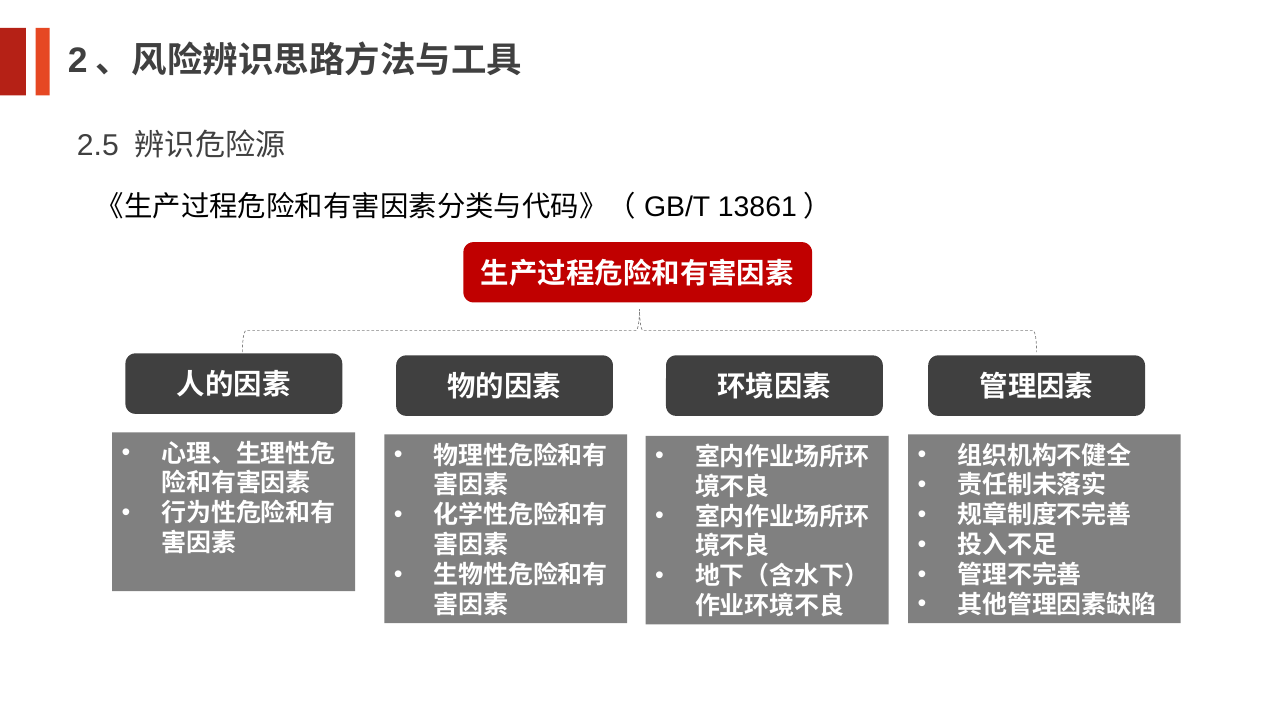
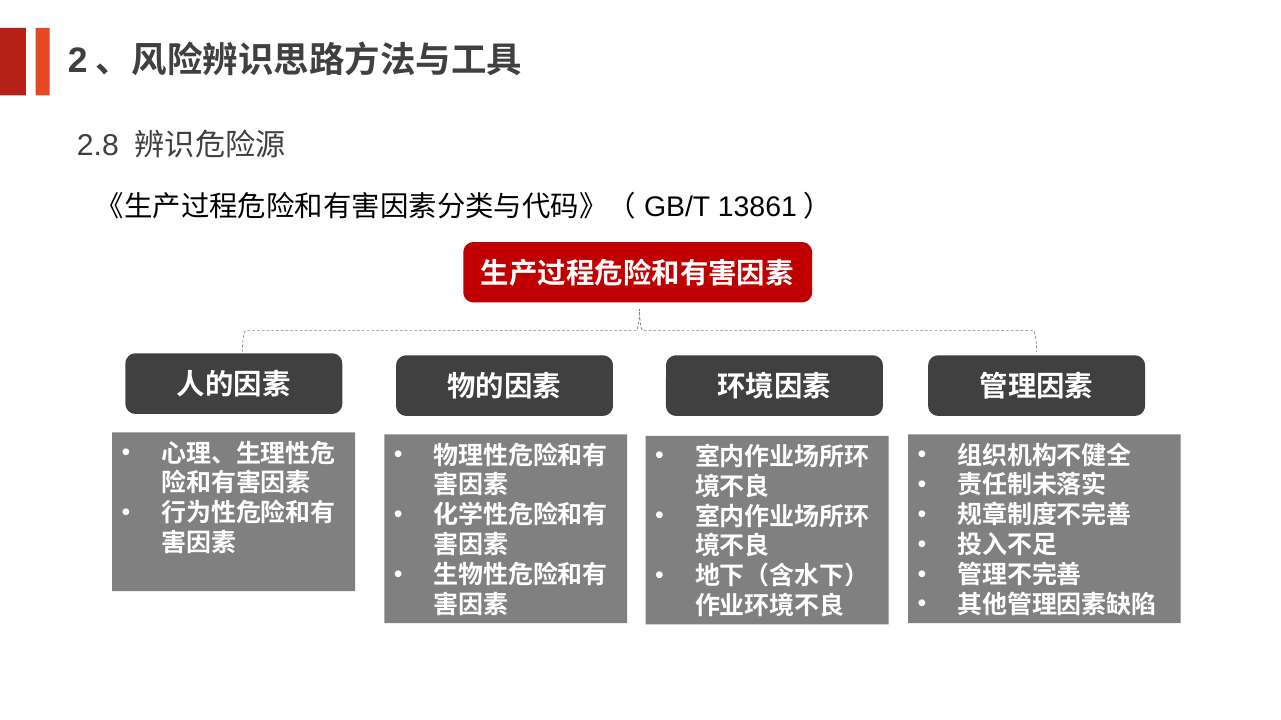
2.5: 2.5 -> 2.8
